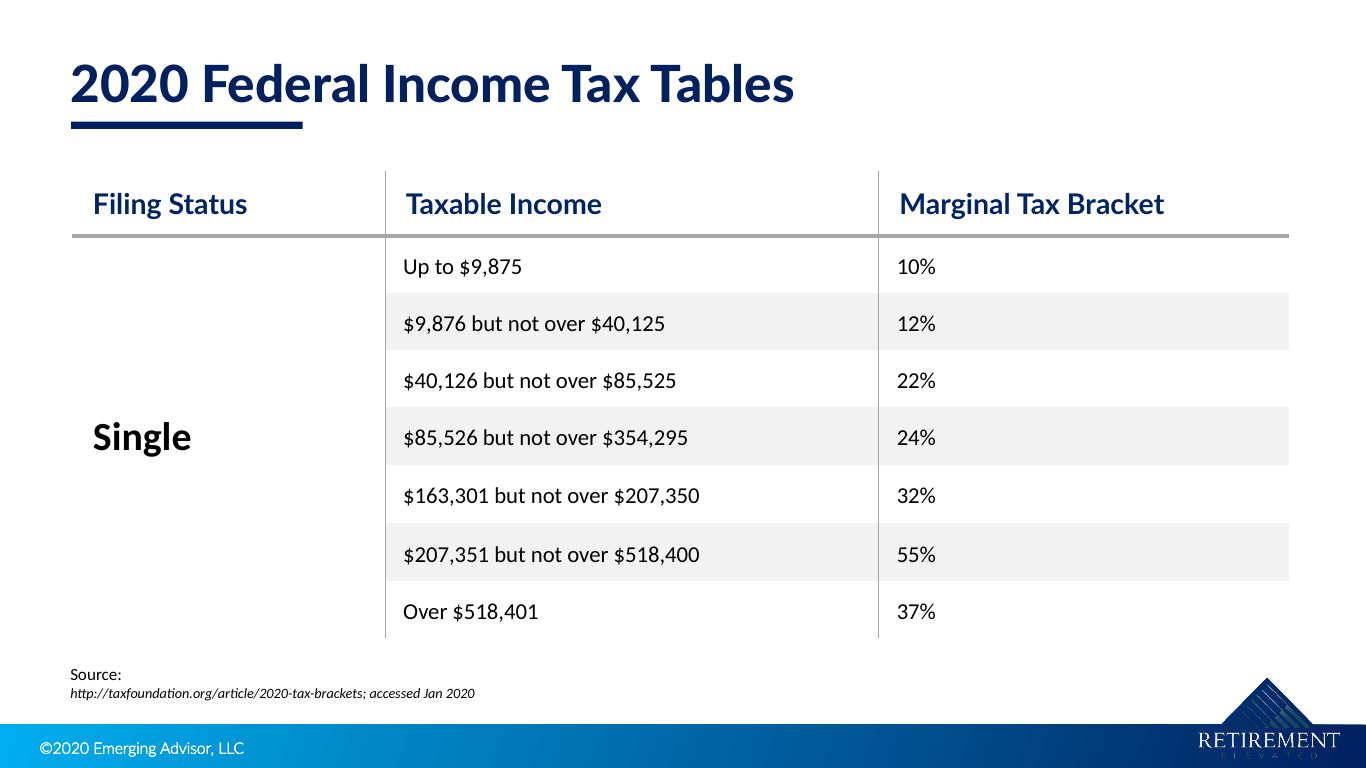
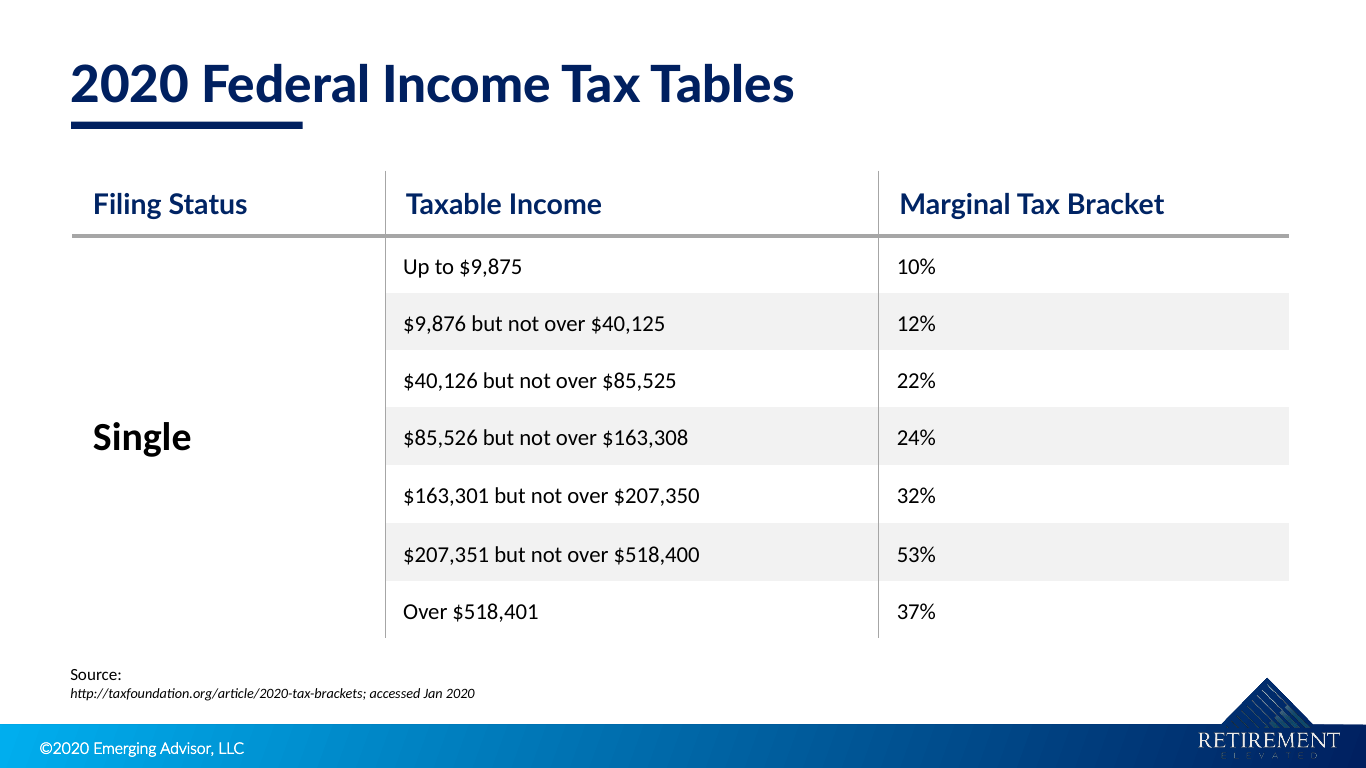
$354,295: $354,295 -> $163,308
55%: 55% -> 53%
